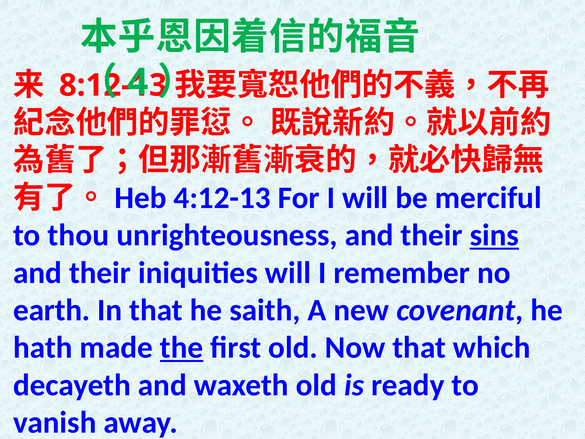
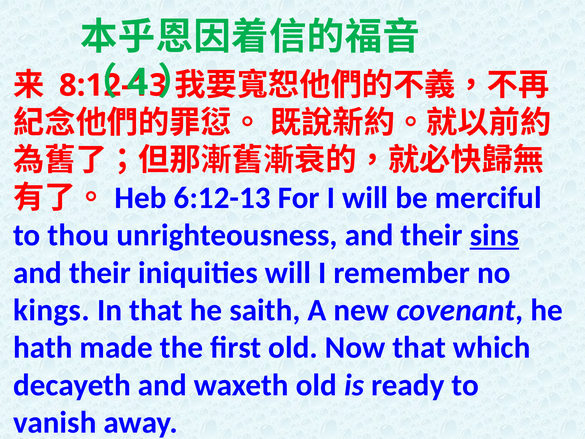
4:12-13: 4:12-13 -> 6:12-13
earth: earth -> kings
the underline: present -> none
